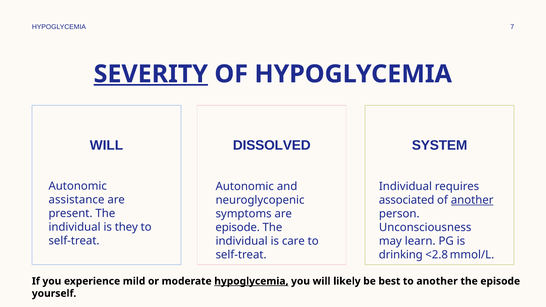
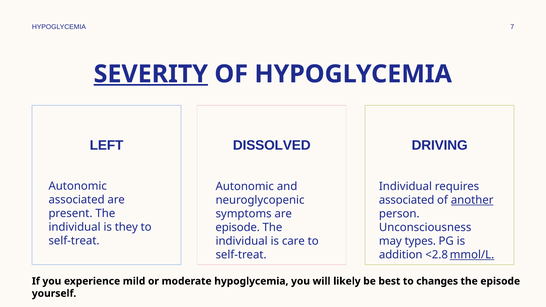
WILL at (106, 145): WILL -> LEFT
SYSTEM: SYSTEM -> DRIVING
assistance at (76, 200): assistance -> associated
learn: learn -> types
drinking: drinking -> addition
mmol/L underline: none -> present
hypoglycemia at (251, 281) underline: present -> none
to another: another -> changes
